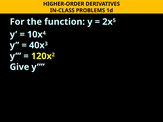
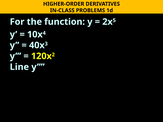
Give: Give -> Line
